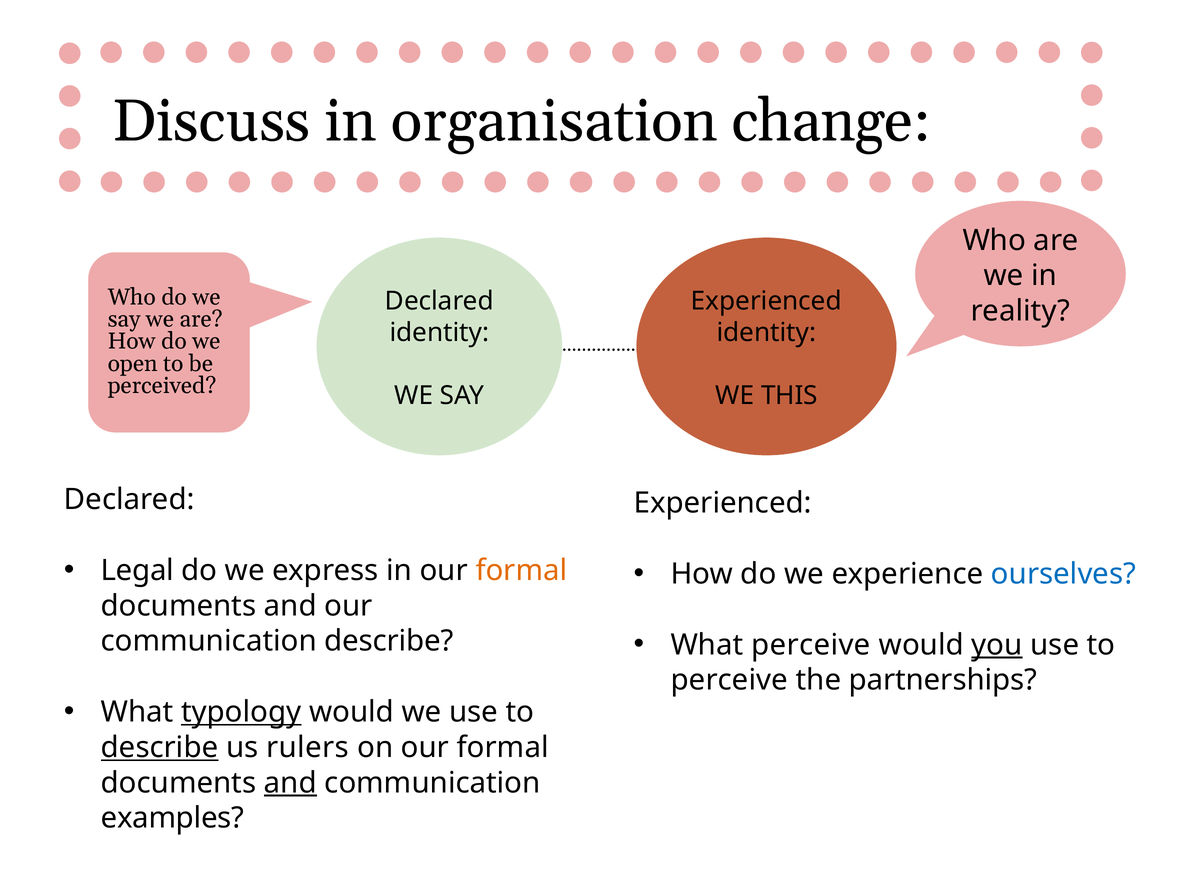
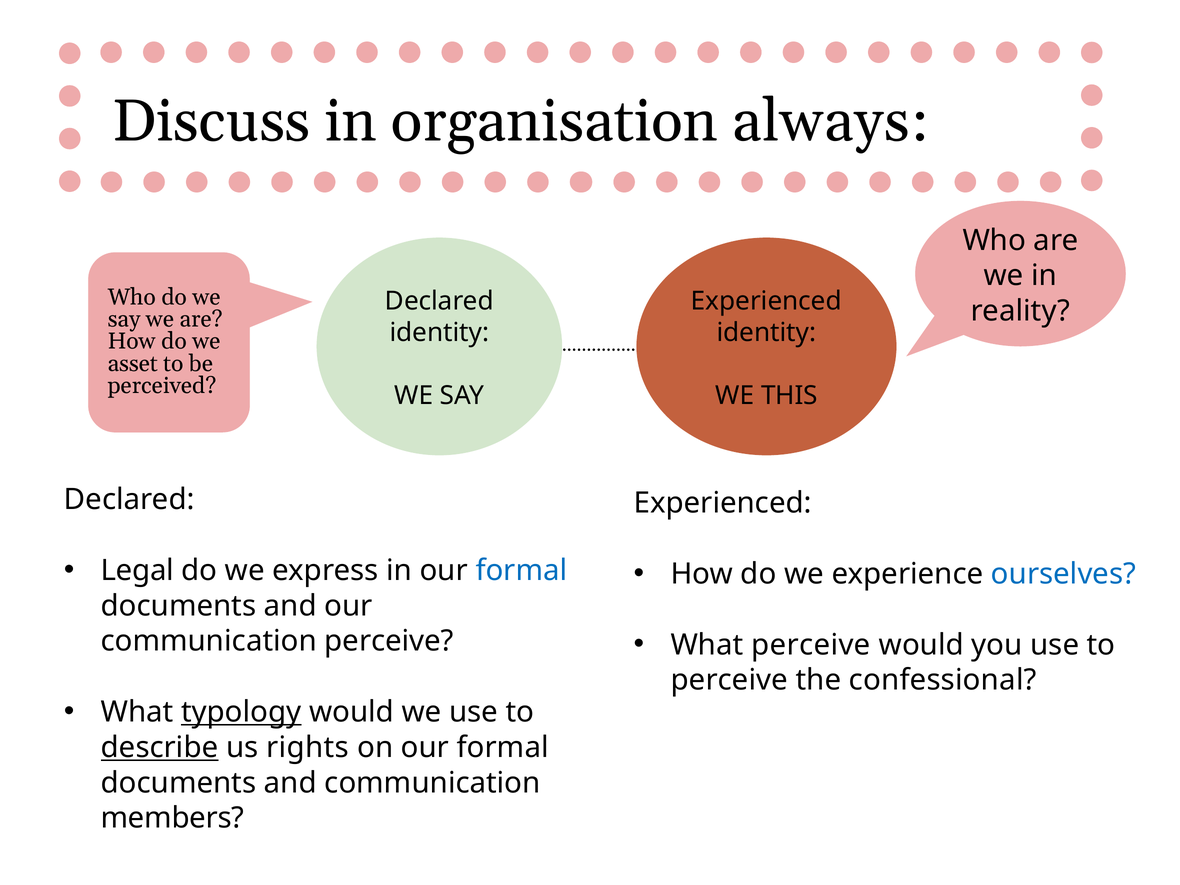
change: change -> always
open: open -> asset
formal at (521, 570) colour: orange -> blue
you underline: present -> none
communication describe: describe -> perceive
partnerships: partnerships -> confessional
rulers: rulers -> rights
and at (290, 783) underline: present -> none
examples: examples -> members
